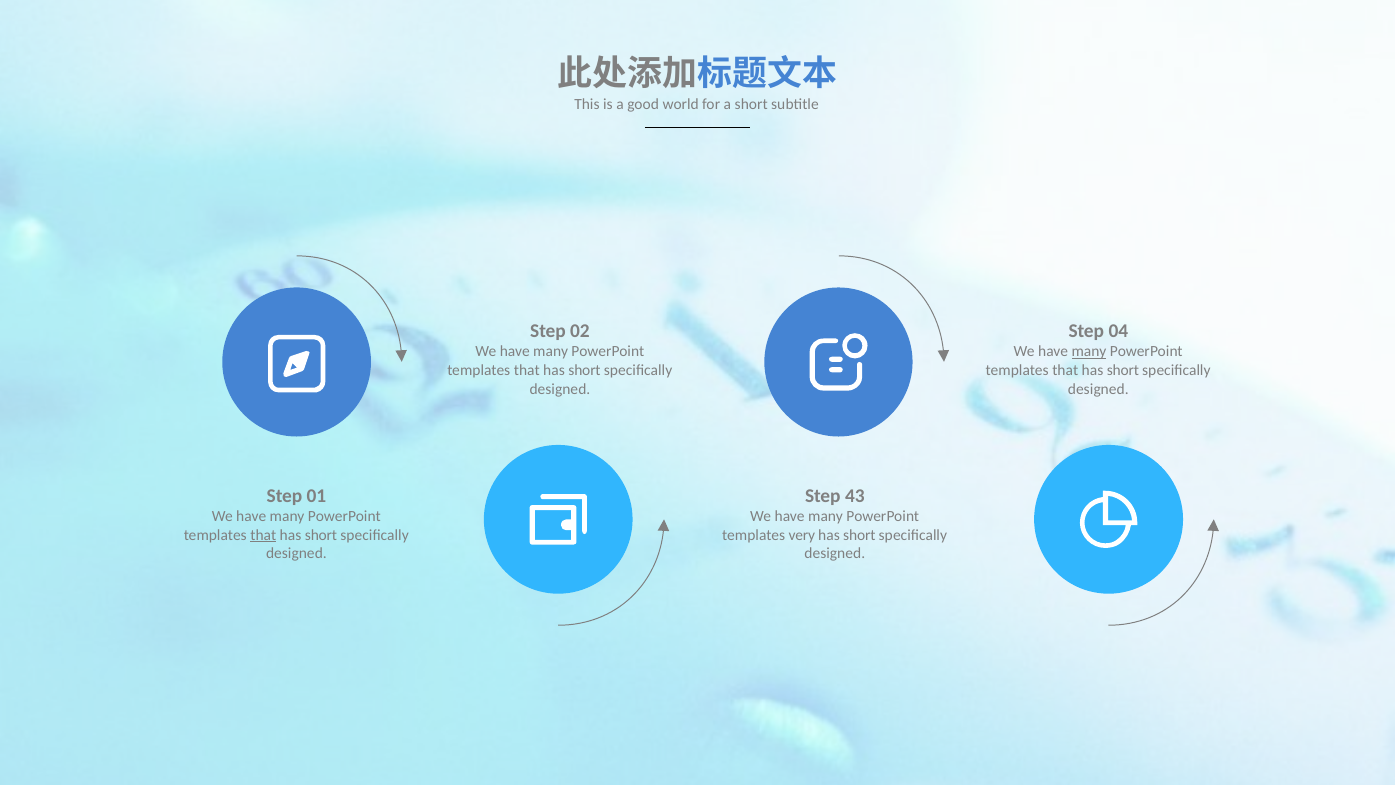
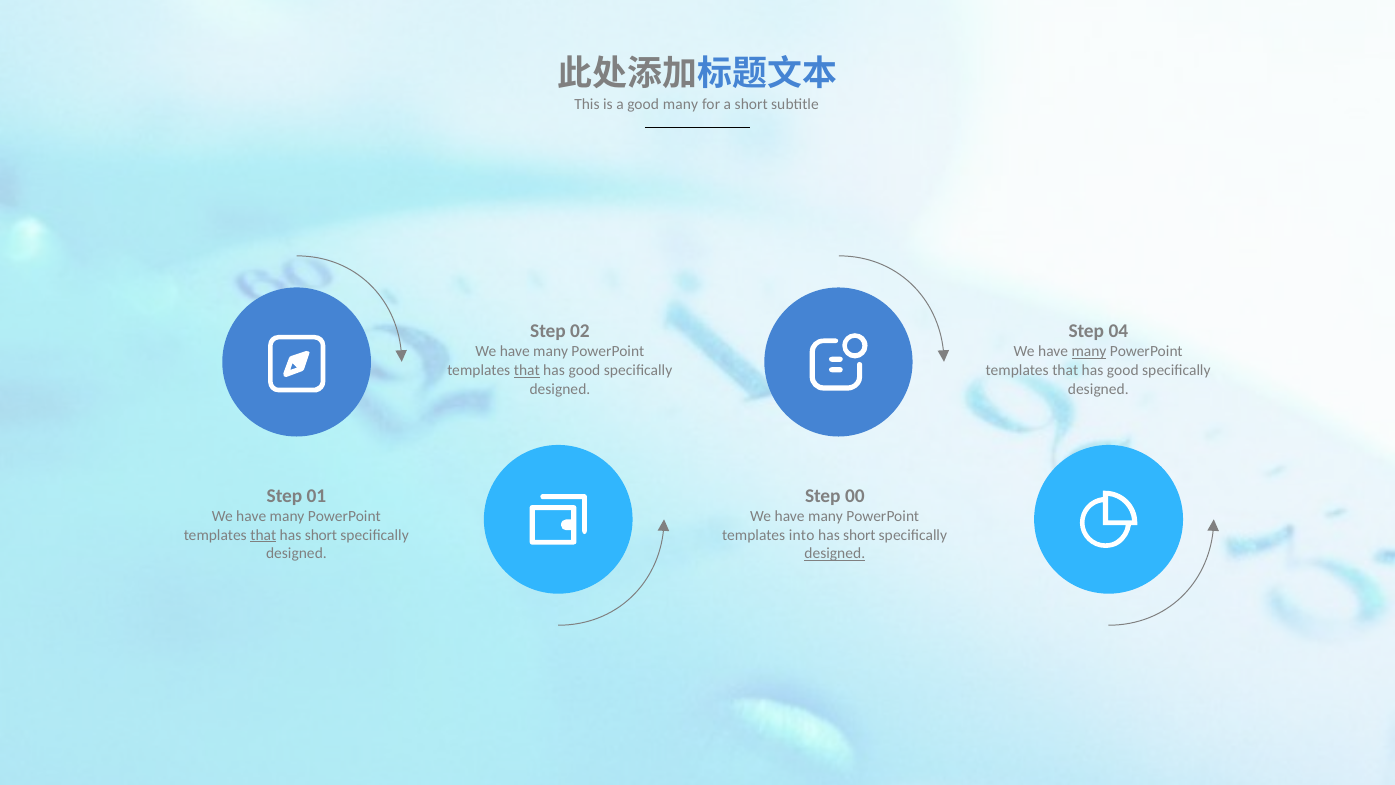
good world: world -> many
that at (527, 370) underline: none -> present
short at (585, 370): short -> good
short at (1123, 370): short -> good
43: 43 -> 00
very: very -> into
designed at (835, 554) underline: none -> present
